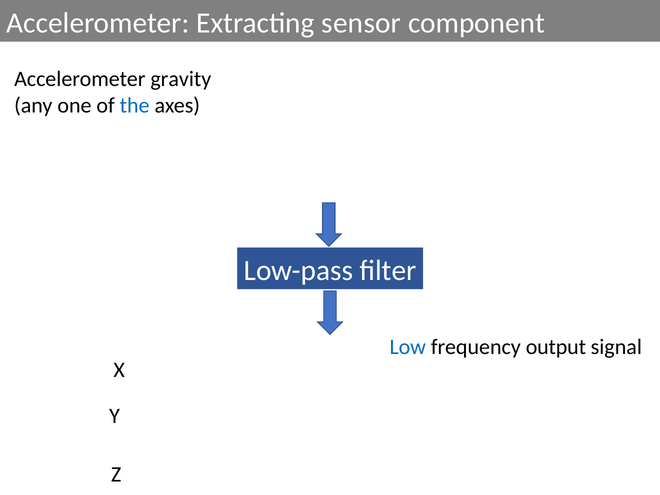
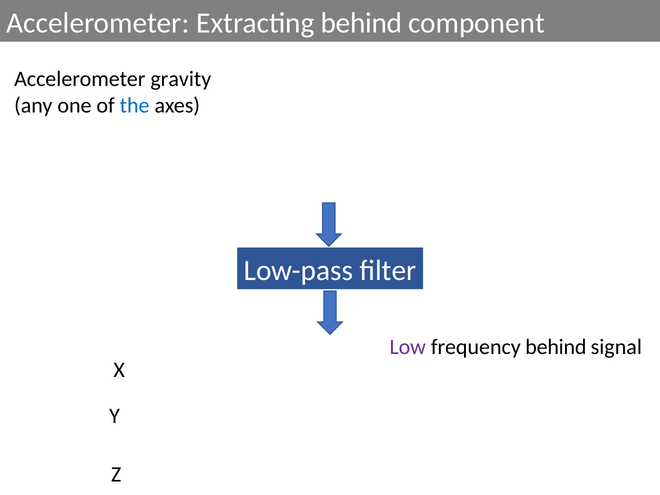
Extracting sensor: sensor -> behind
Low colour: blue -> purple
frequency output: output -> behind
